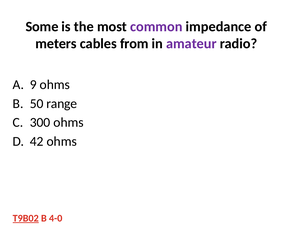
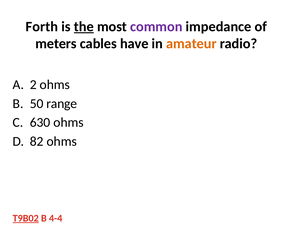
Some: Some -> Forth
the underline: none -> present
from: from -> have
amateur colour: purple -> orange
9: 9 -> 2
300: 300 -> 630
42: 42 -> 82
4-0: 4-0 -> 4-4
